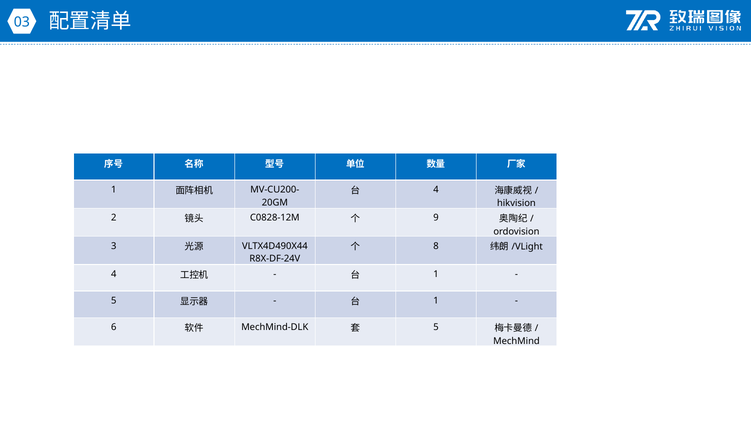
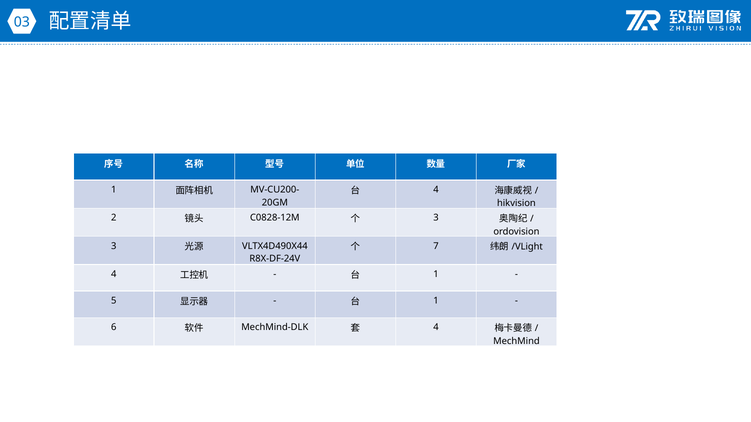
9 at (436, 218): 9 -> 3
8: 8 -> 7
5 at (436, 328): 5 -> 4
